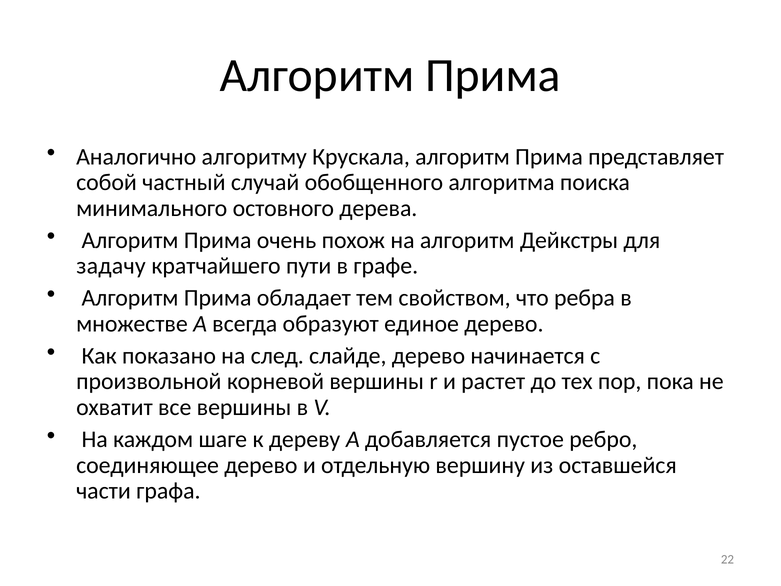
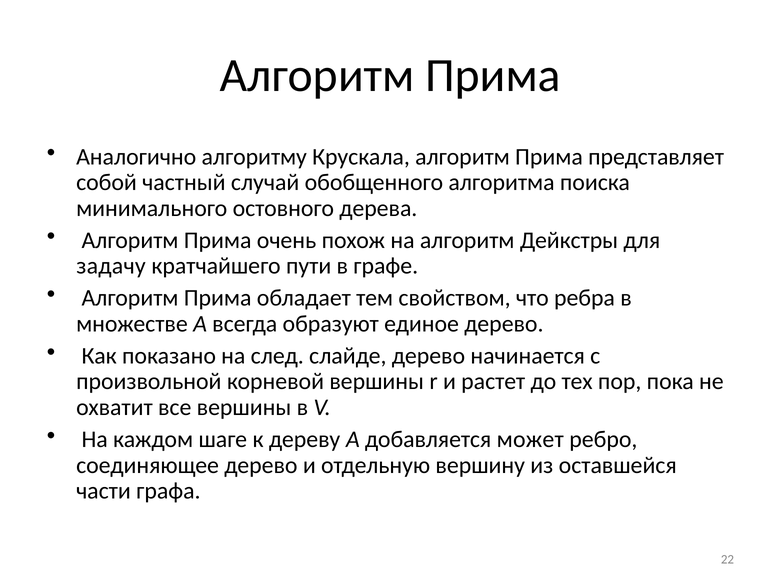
пустое: пустое -> может
